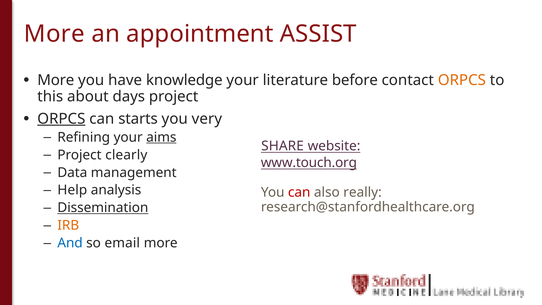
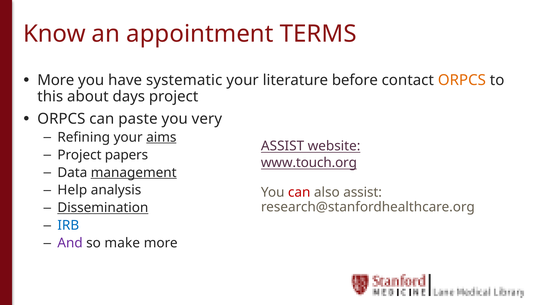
More at (54, 34): More -> Know
ASSIST: ASSIST -> TERMS
knowledge: knowledge -> systematic
ORPCS at (61, 119) underline: present -> none
starts: starts -> paste
SHARE at (283, 146): SHARE -> ASSIST
clearly: clearly -> papers
management underline: none -> present
also really: really -> assist
IRB colour: orange -> blue
And colour: blue -> purple
email: email -> make
